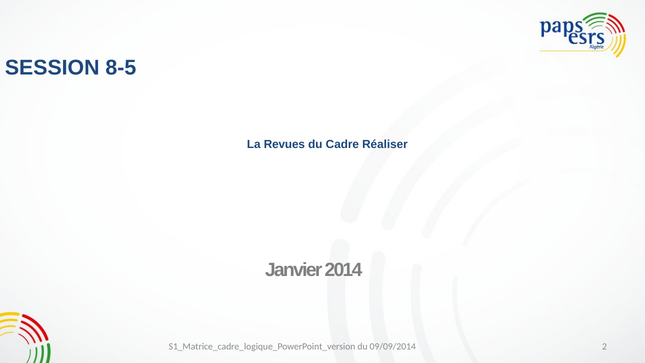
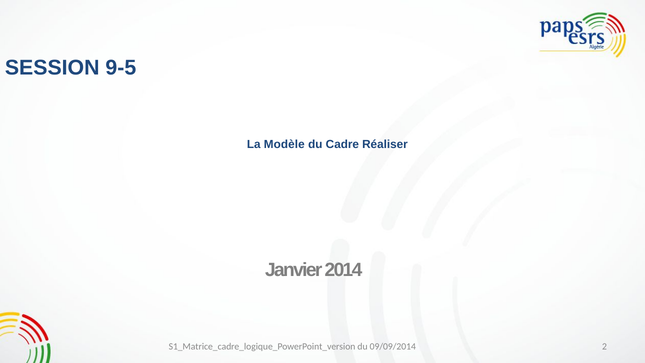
8-5: 8-5 -> 9-5
Revues: Revues -> Modèle
